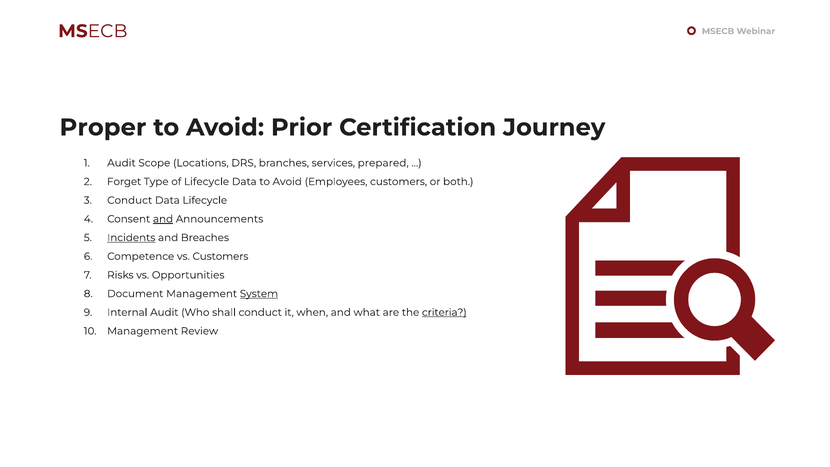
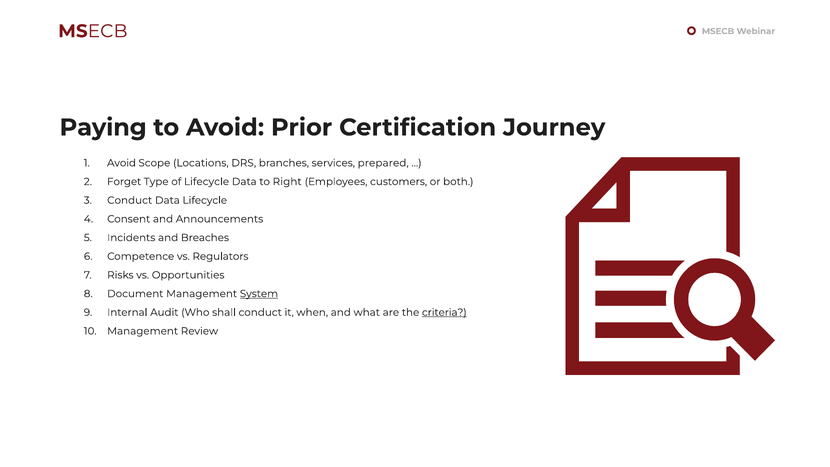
Proper: Proper -> Paying
Audit at (121, 163): Audit -> Avoid
Data to Avoid: Avoid -> Right
and at (163, 219) underline: present -> none
Incidents underline: present -> none
vs Customers: Customers -> Regulators
